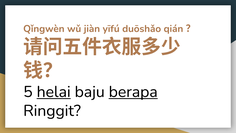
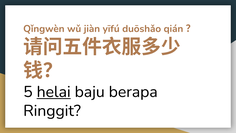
berapa underline: present -> none
